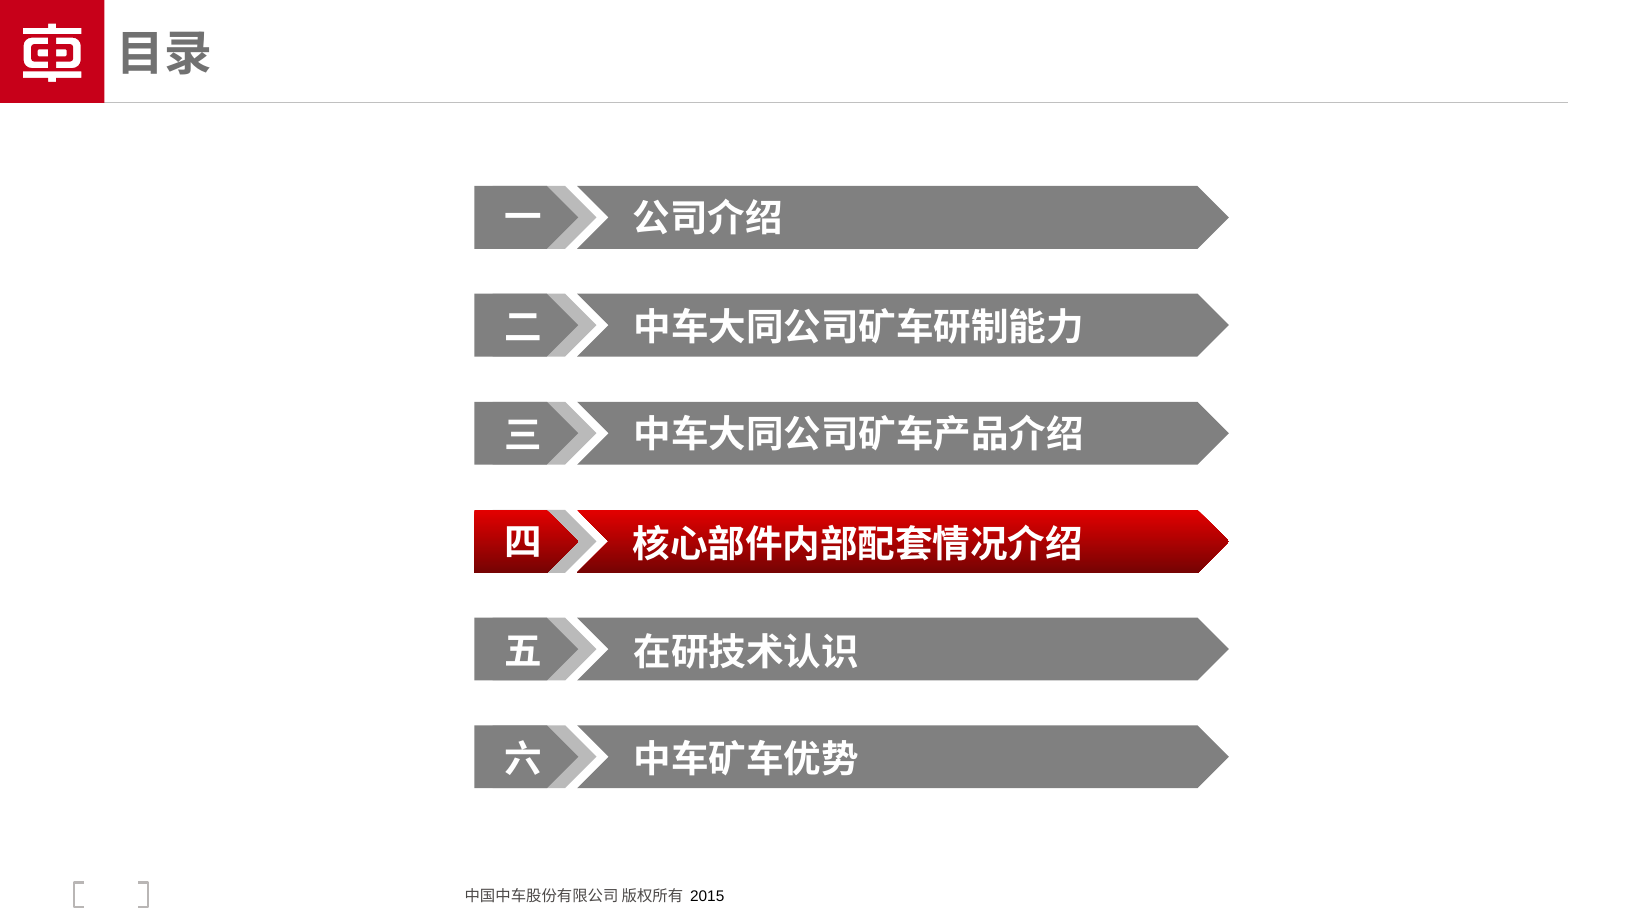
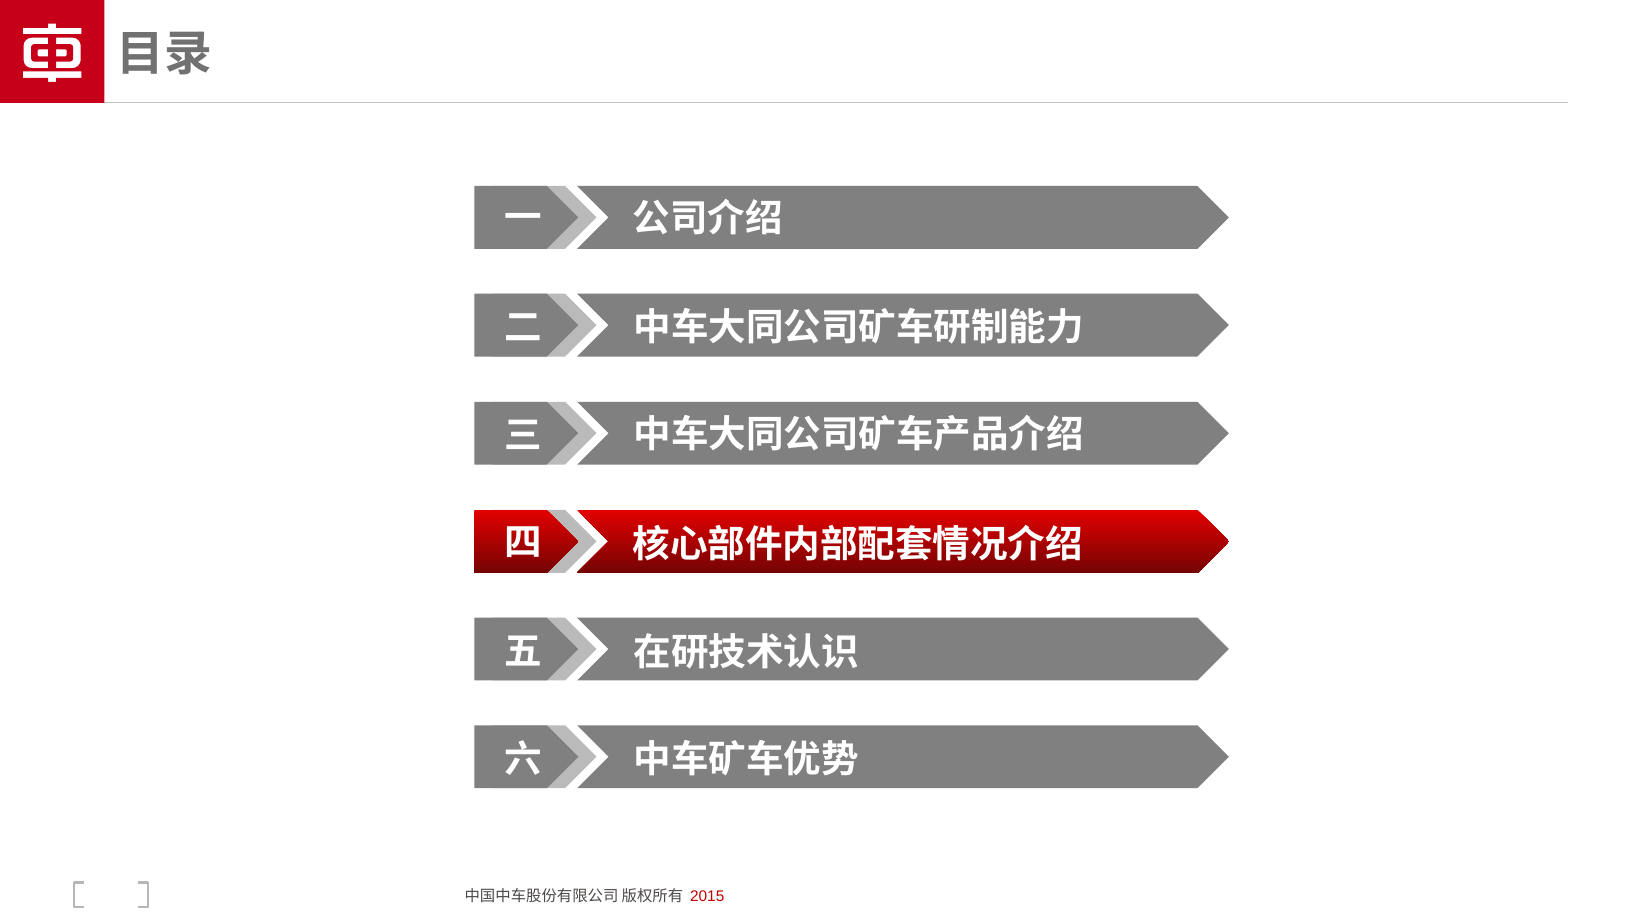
2015 colour: black -> red
